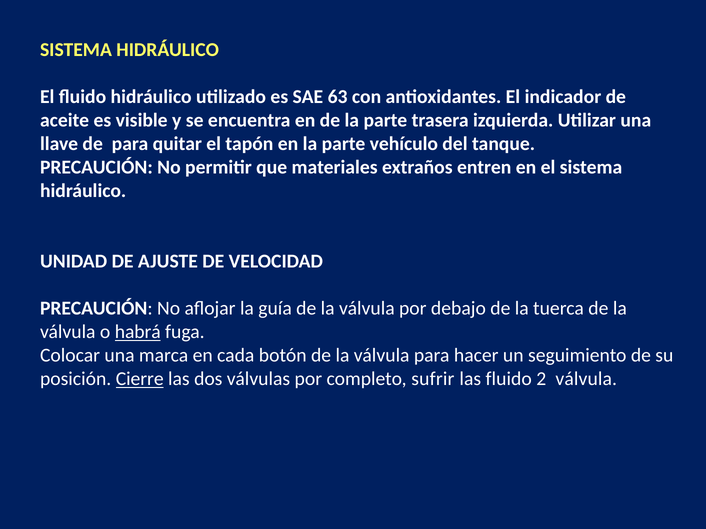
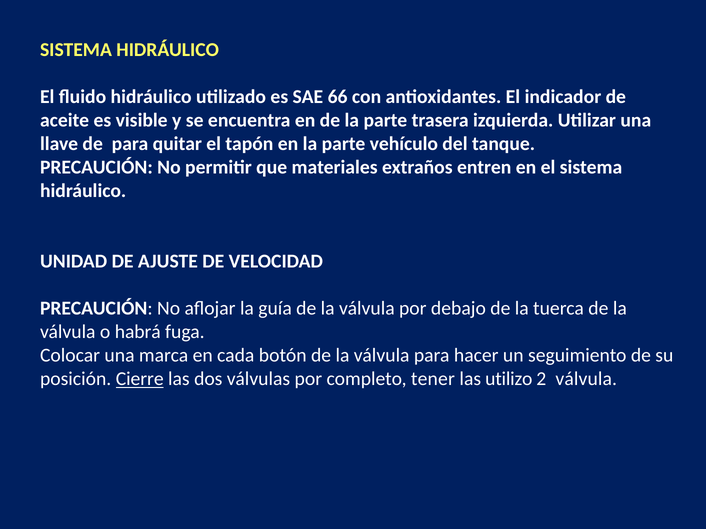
63: 63 -> 66
habrá underline: present -> none
sufrir: sufrir -> tener
las fluido: fluido -> utilizo
